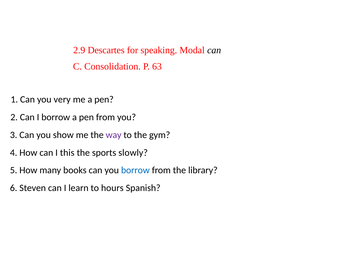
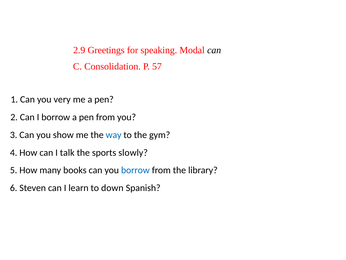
Descartes: Descartes -> Greetings
63: 63 -> 57
way colour: purple -> blue
this: this -> talk
hours: hours -> down
